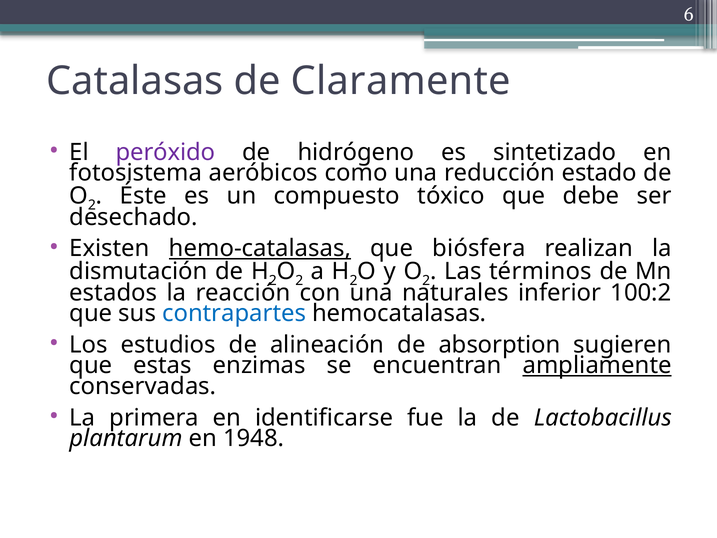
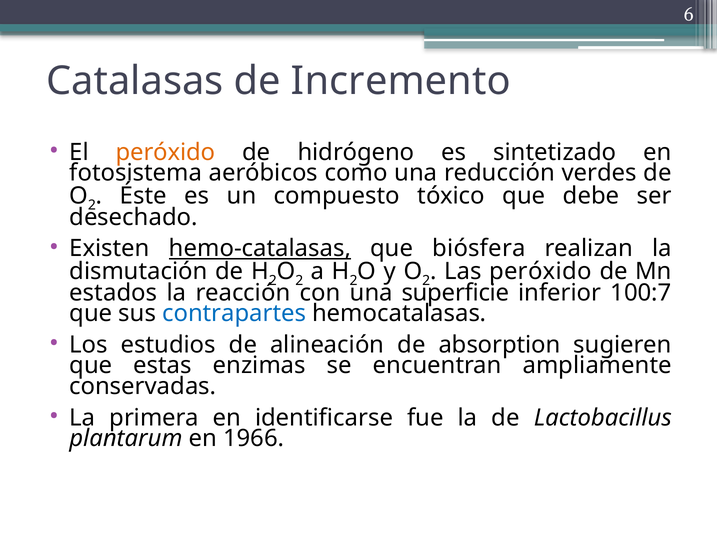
Claramente: Claramente -> Incremento
peróxido at (166, 152) colour: purple -> orange
estado: estado -> verdes
Las términos: términos -> peróxido
naturales: naturales -> superficie
100:2: 100:2 -> 100:7
ampliamente underline: present -> none
1948: 1948 -> 1966
